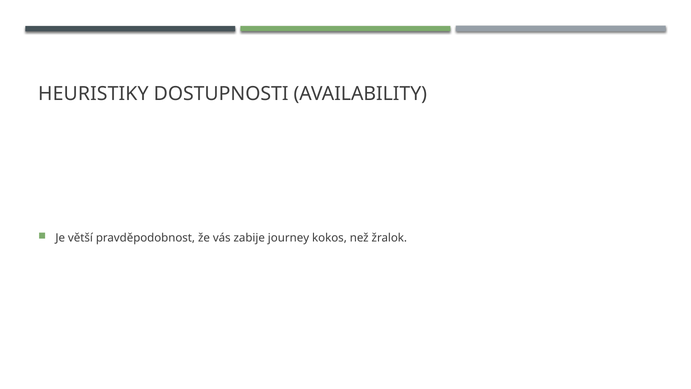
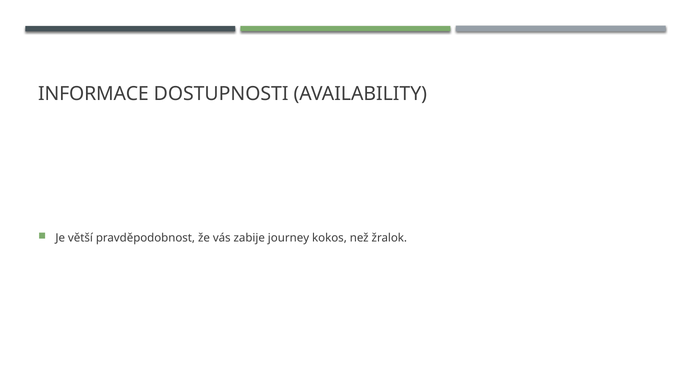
HEURISTIKY: HEURISTIKY -> INFORMACE
